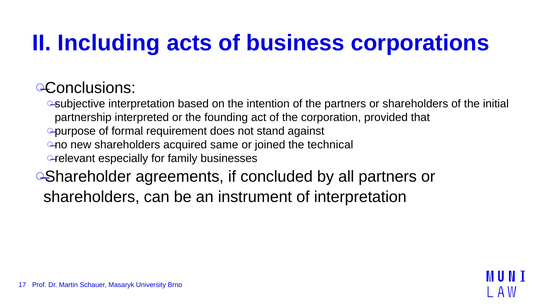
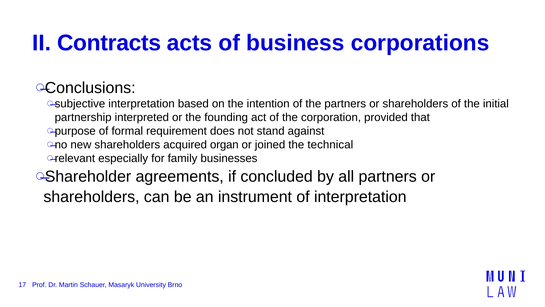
Including: Including -> Contracts
same: same -> organ
